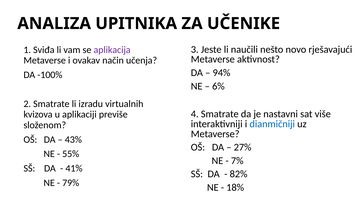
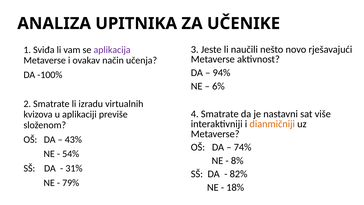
dianmičniji colour: blue -> orange
27%: 27% -> 74%
55%: 55% -> 54%
7%: 7% -> 8%
41%: 41% -> 31%
